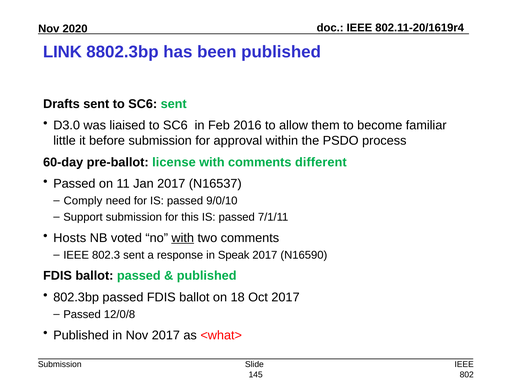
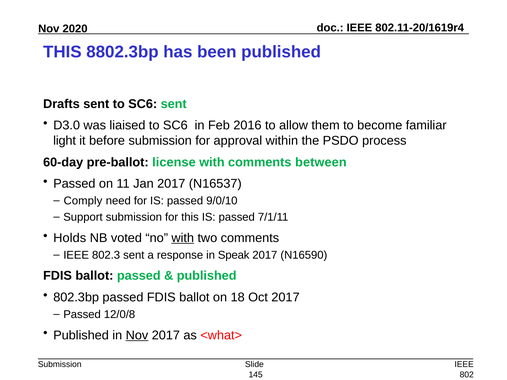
LINK at (62, 52): LINK -> THIS
little: little -> light
different: different -> between
Hosts: Hosts -> Holds
Nov at (137, 335) underline: none -> present
